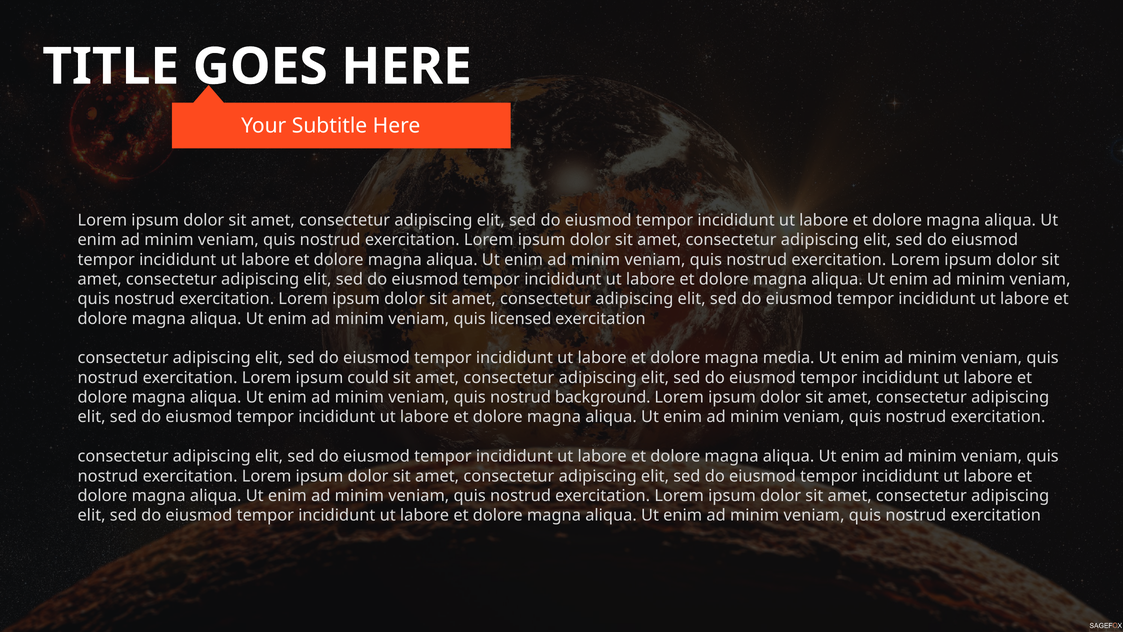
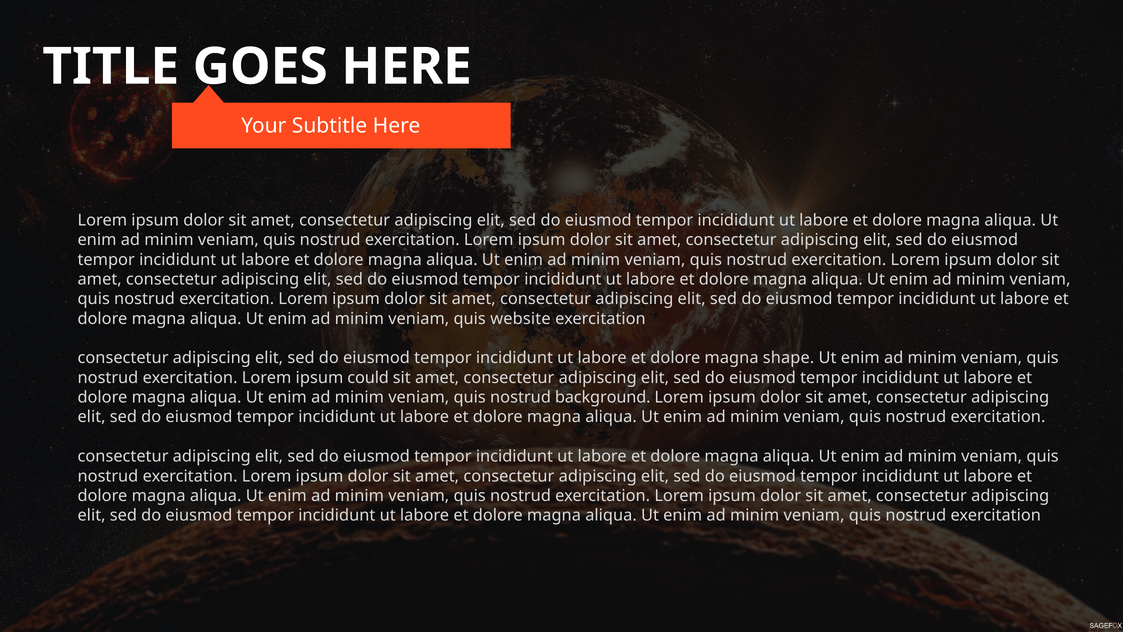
licensed: licensed -> website
media: media -> shape
